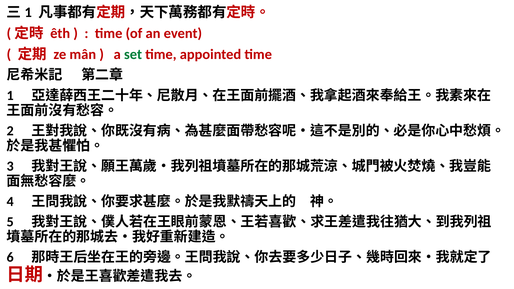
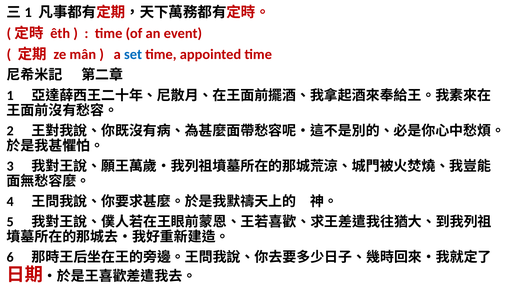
set colour: green -> blue
